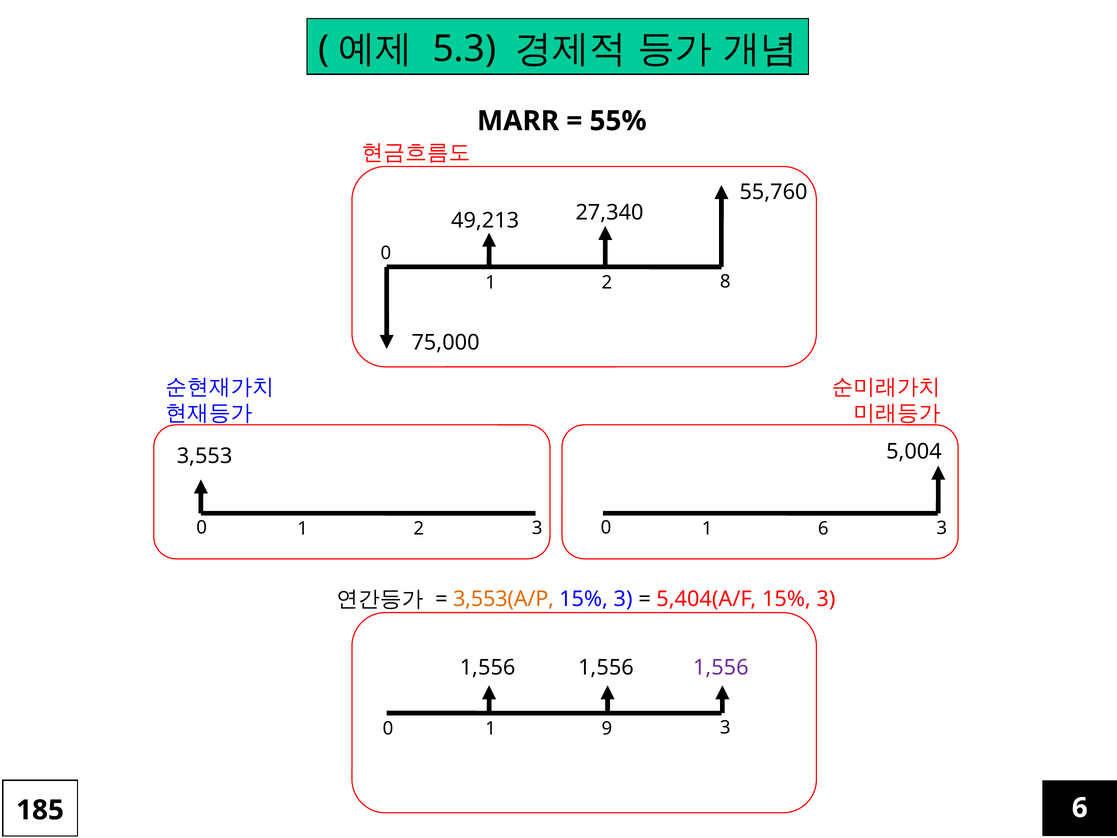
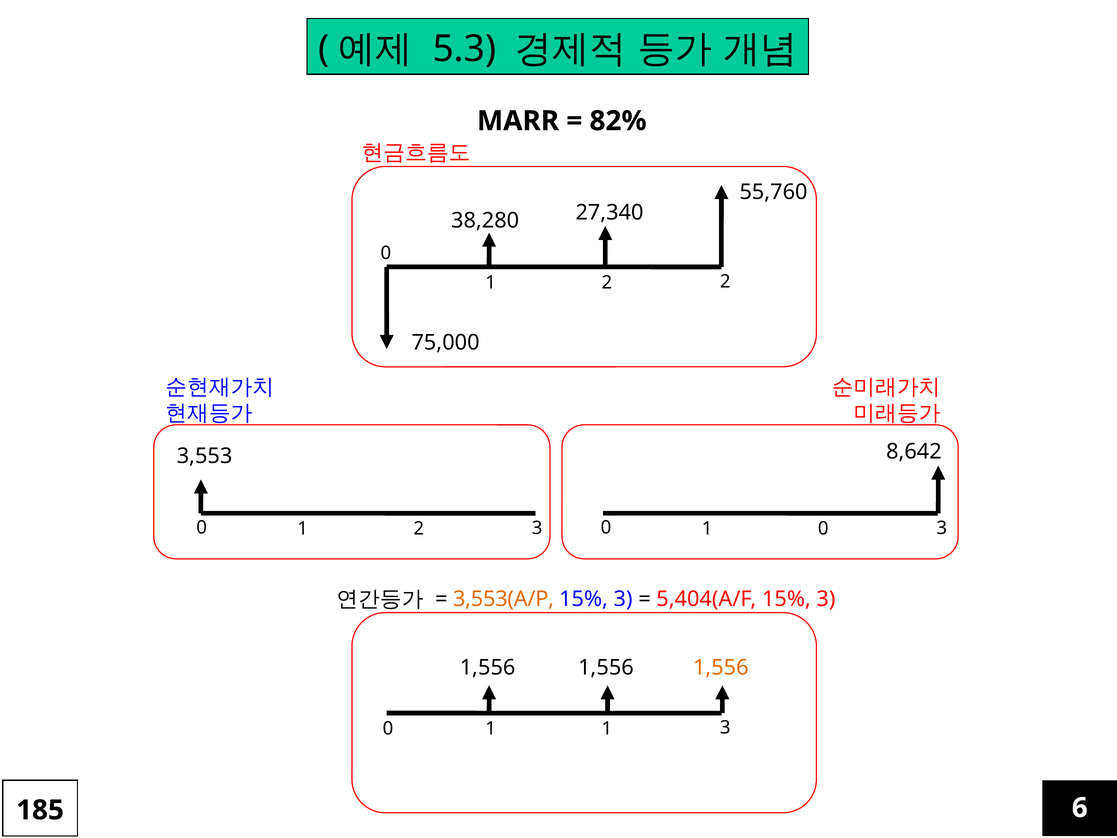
55%: 55% -> 82%
49,213: 49,213 -> 38,280
2 8: 8 -> 2
5,004: 5,004 -> 8,642
1 6: 6 -> 0
1,556 at (721, 668) colour: purple -> orange
1 9: 9 -> 1
